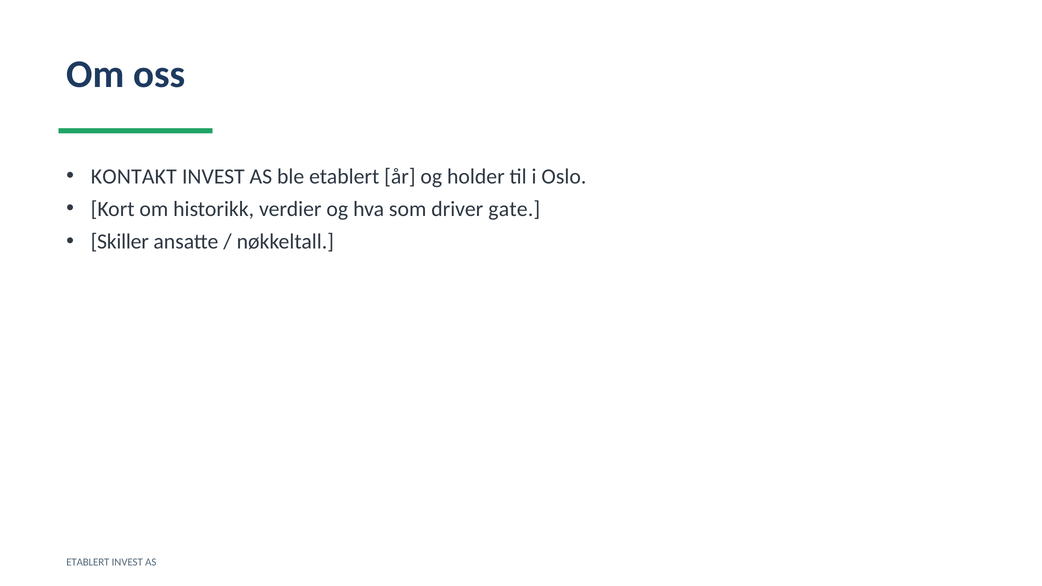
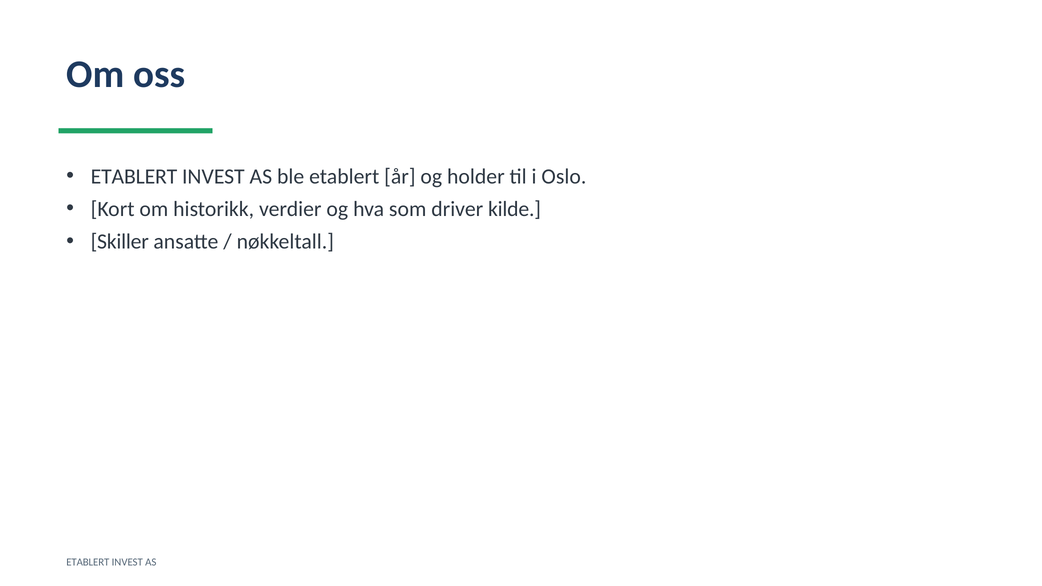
KONTAKT at (134, 176): KONTAKT -> ETABLERT
gate: gate -> kilde
